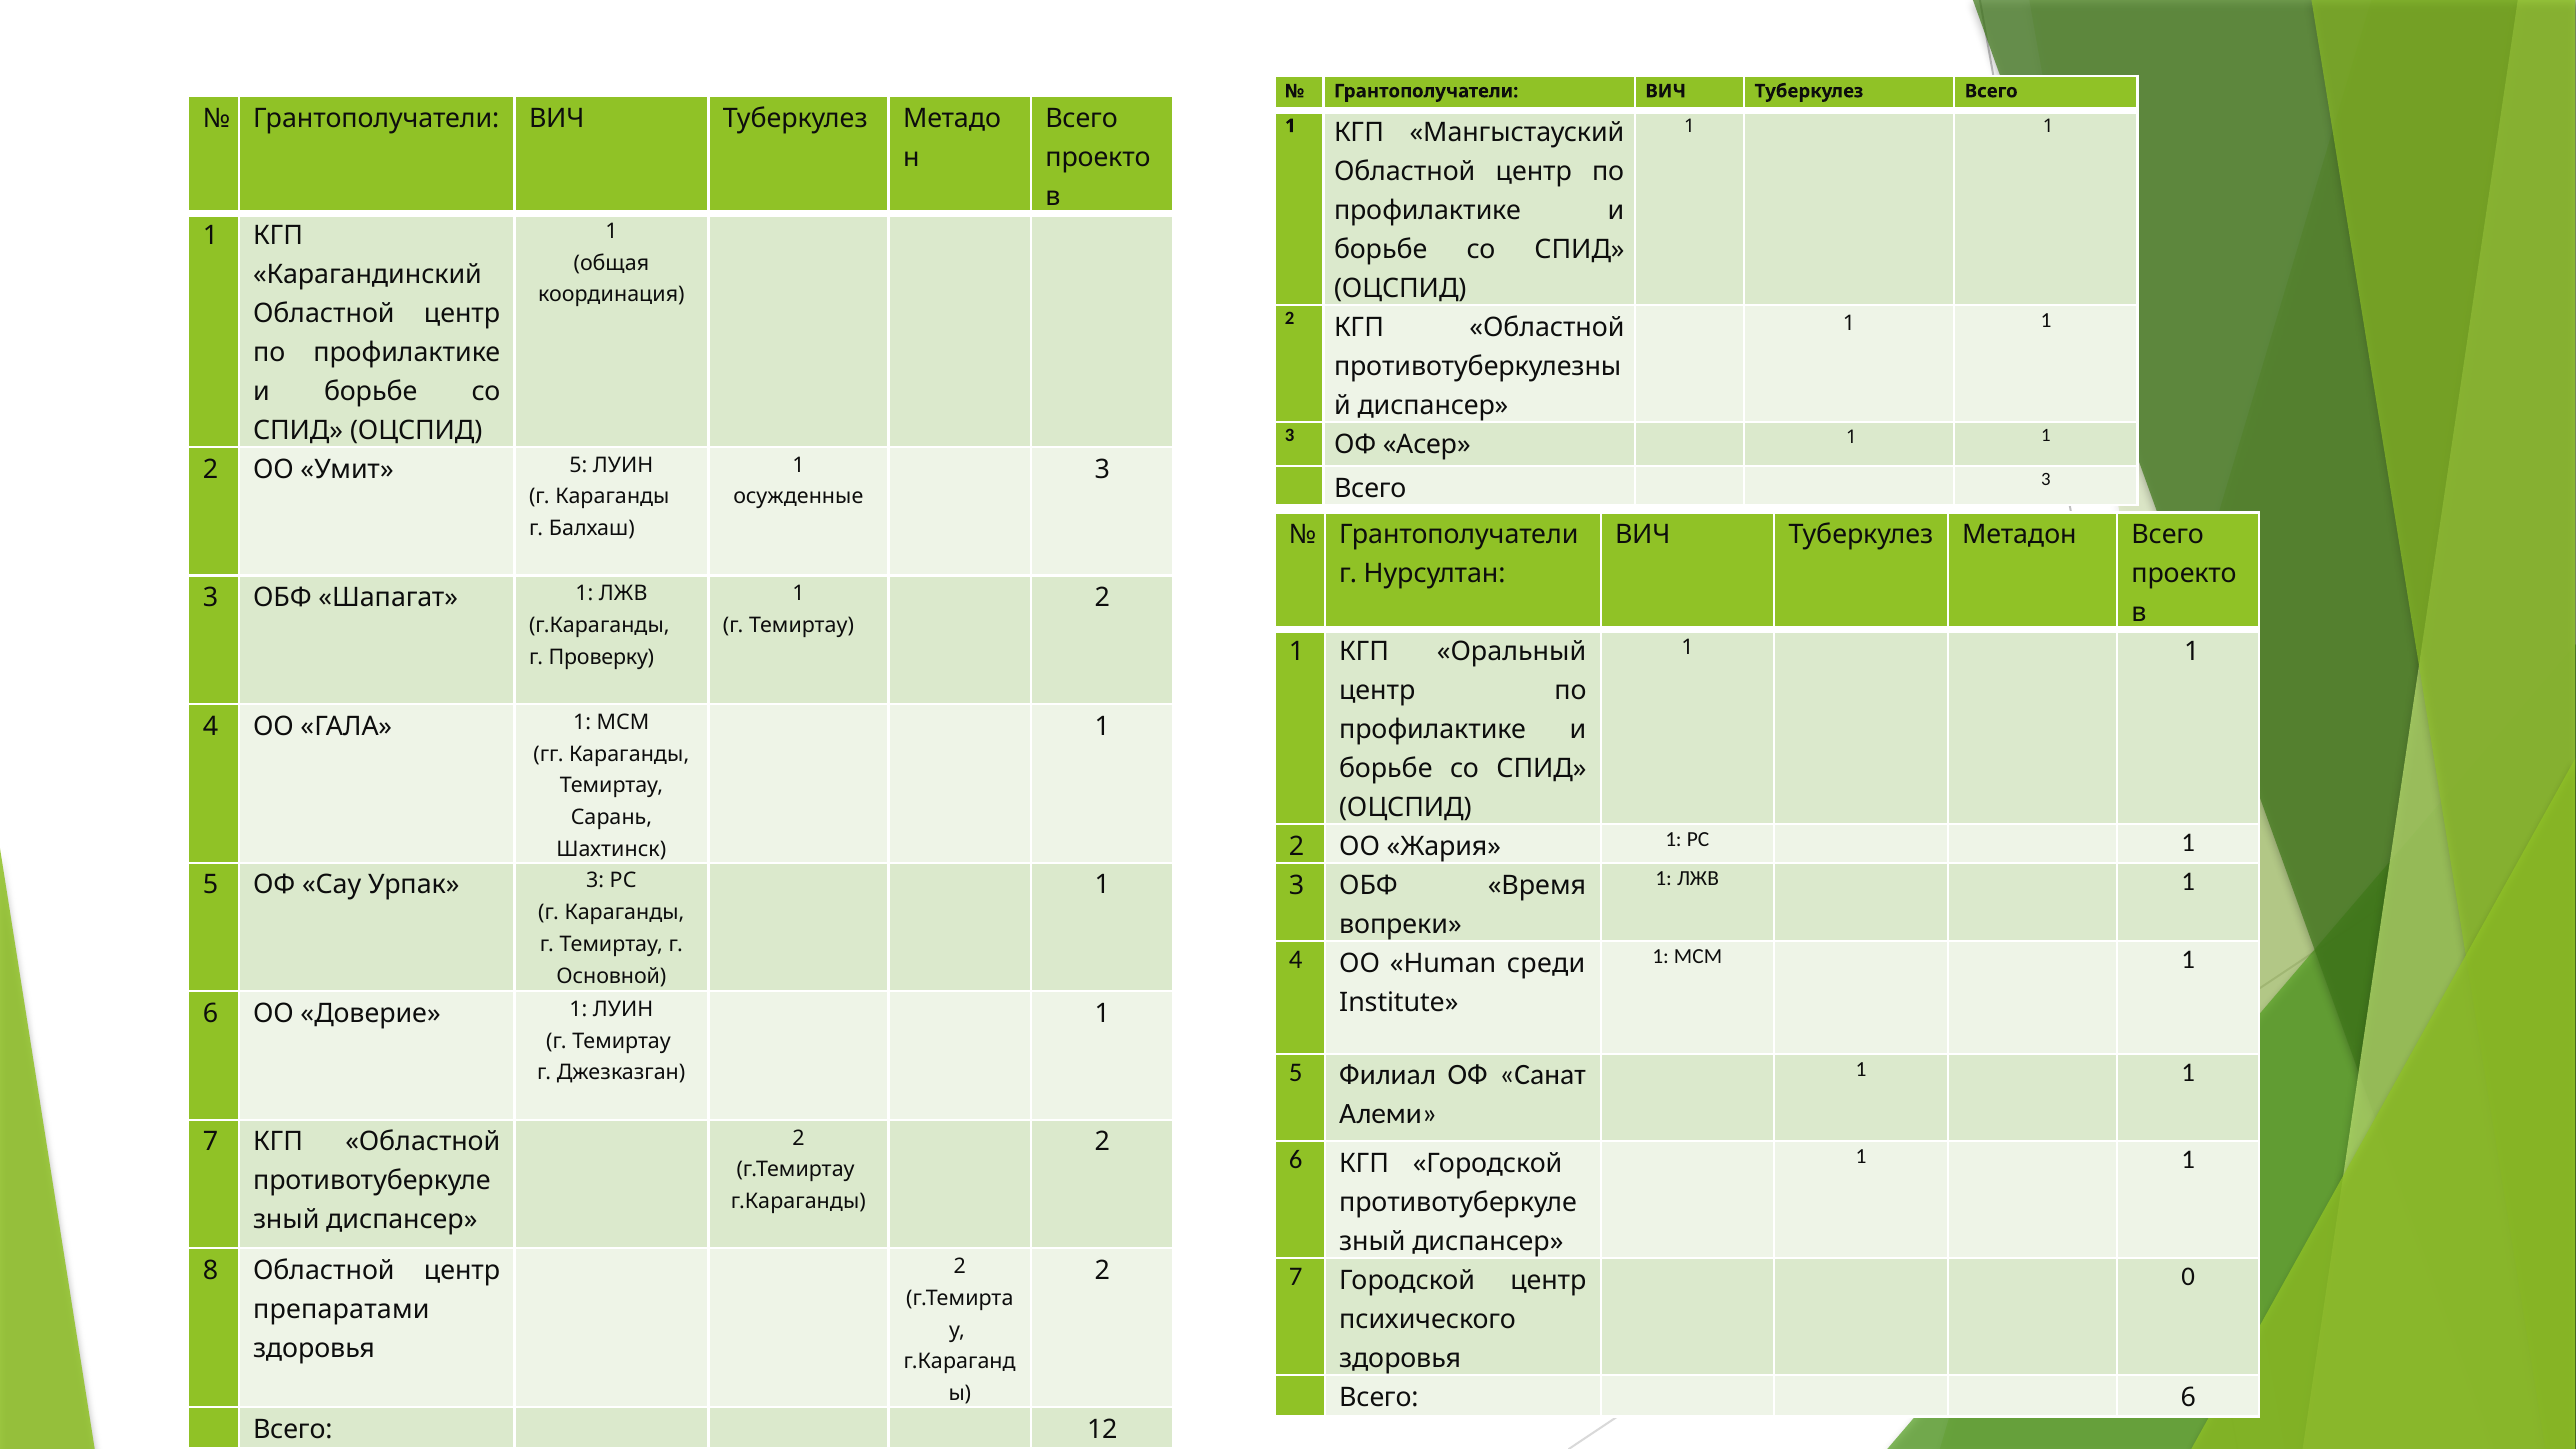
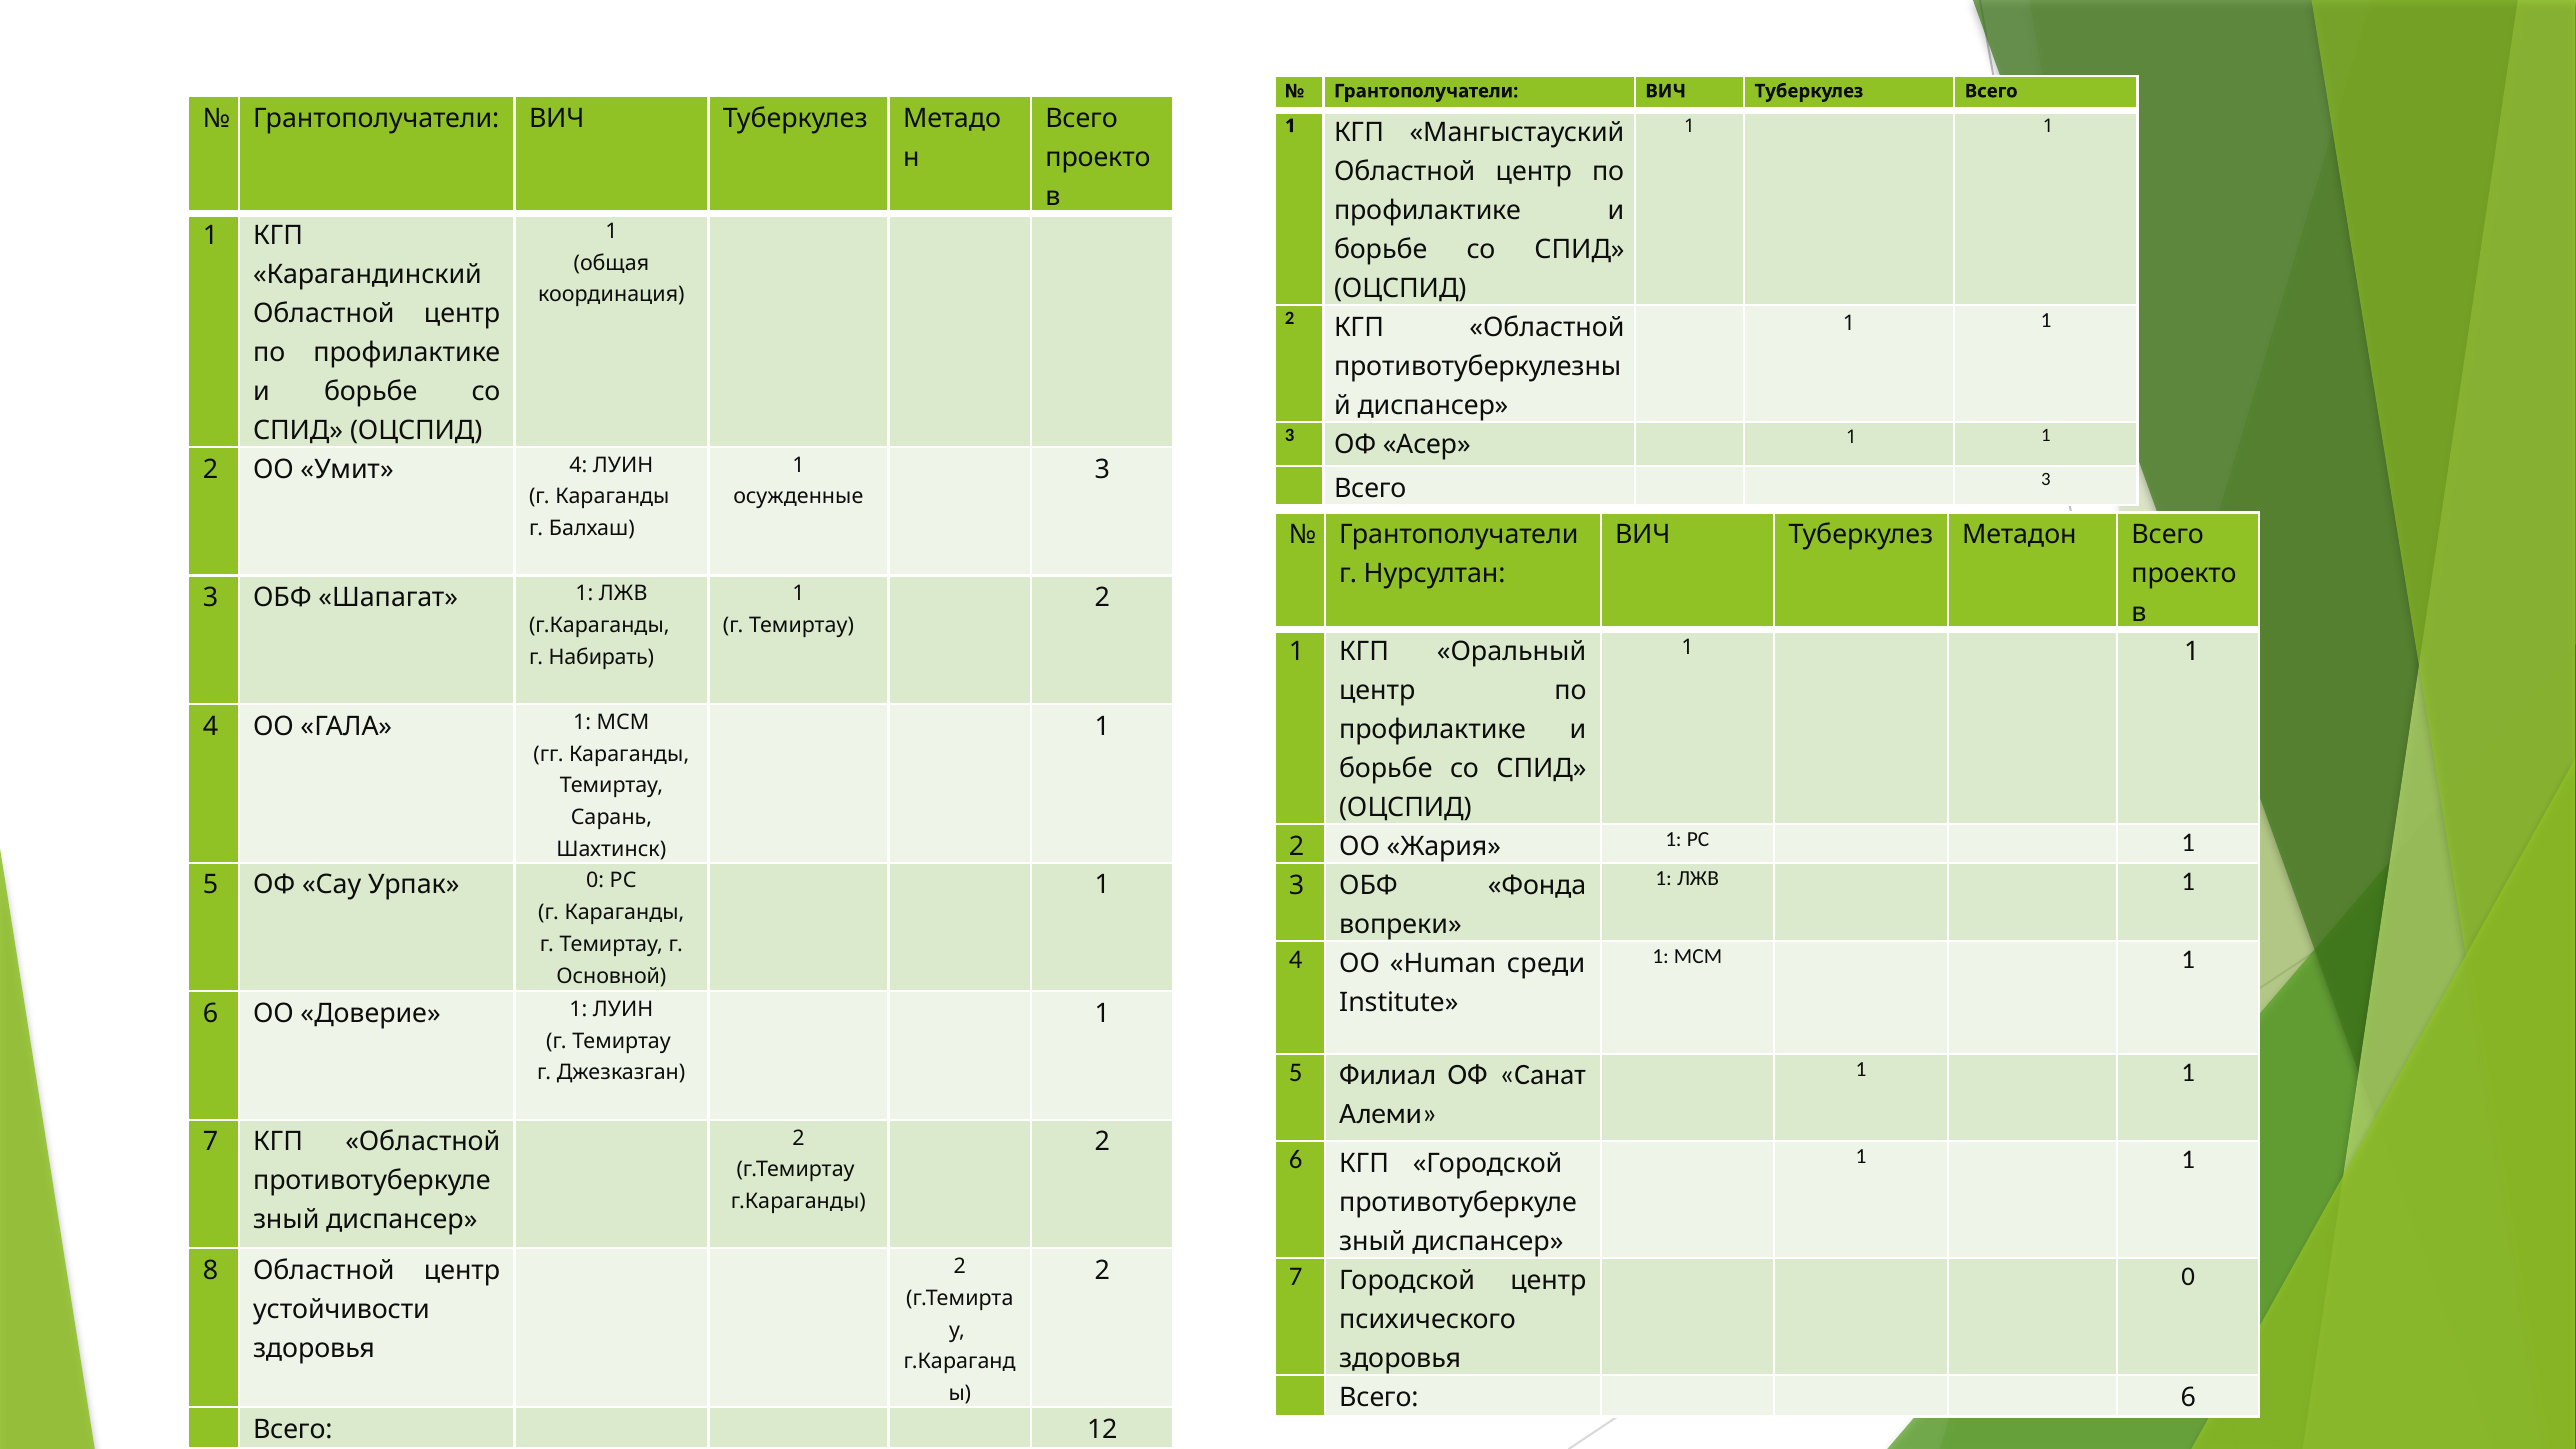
Умит 5: 5 -> 4
Проверку: Проверку -> Набирать
Урпак 3: 3 -> 0
Время: Время -> Фонда
препаратами: препаратами -> устойчивости
